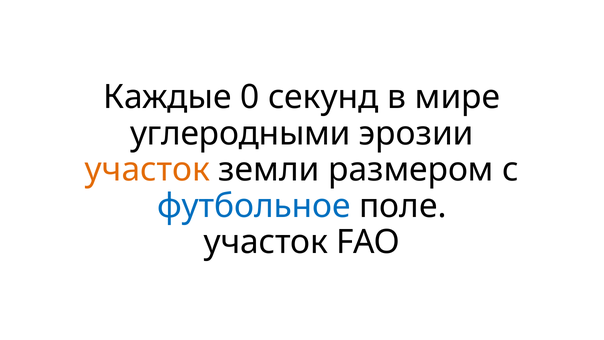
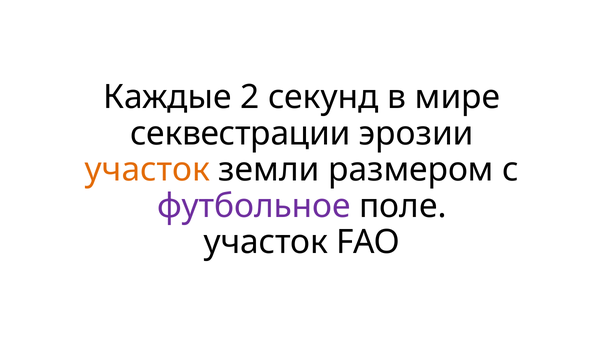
0: 0 -> 2
углеродными: углеродными -> секвестрации
футбольное colour: blue -> purple
